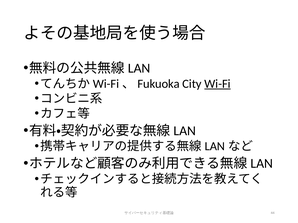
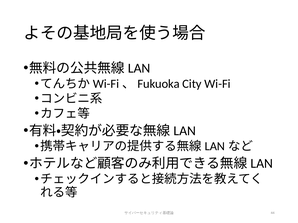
Wi-Fi underline: present -> none
